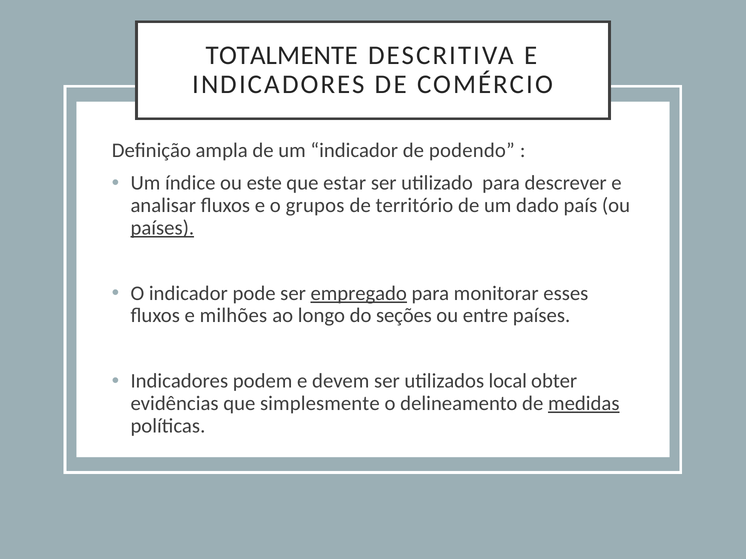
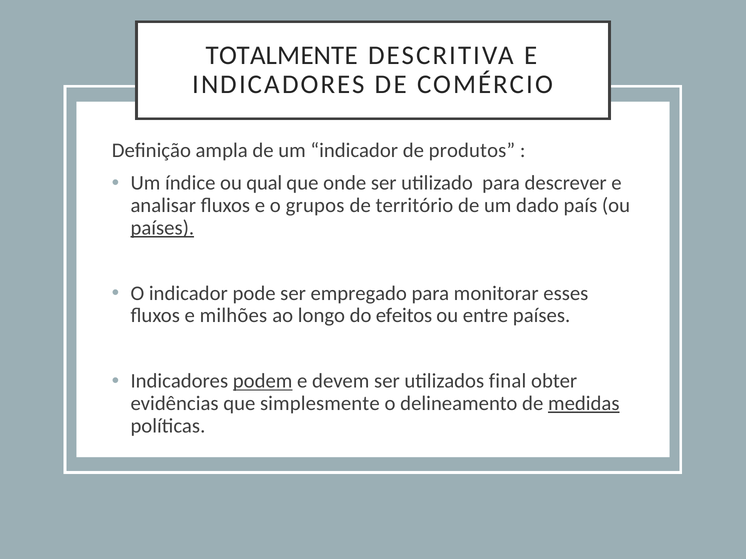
podendo: podendo -> produtos
este: este -> qual
estar: estar -> onde
empregado underline: present -> none
seções: seções -> efeitos
podem underline: none -> present
local: local -> final
